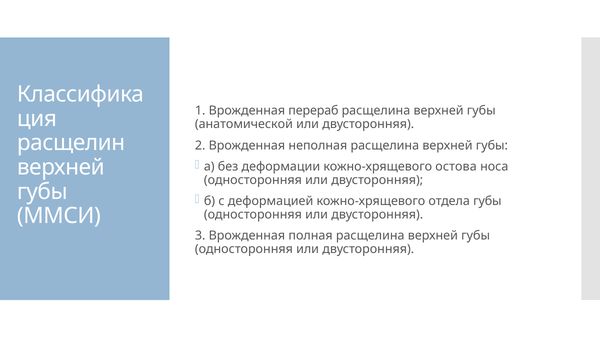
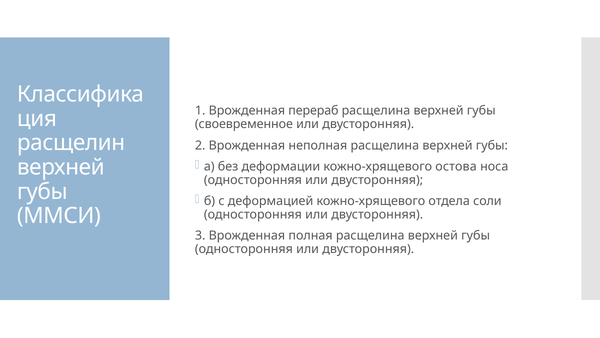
анатомической: анатомической -> своевременное
отдела губы: губы -> соли
